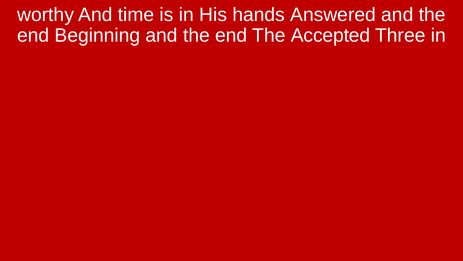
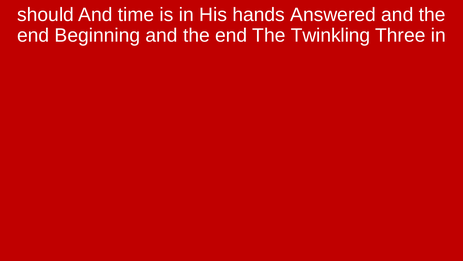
worthy: worthy -> should
Accepted: Accepted -> Twinkling
